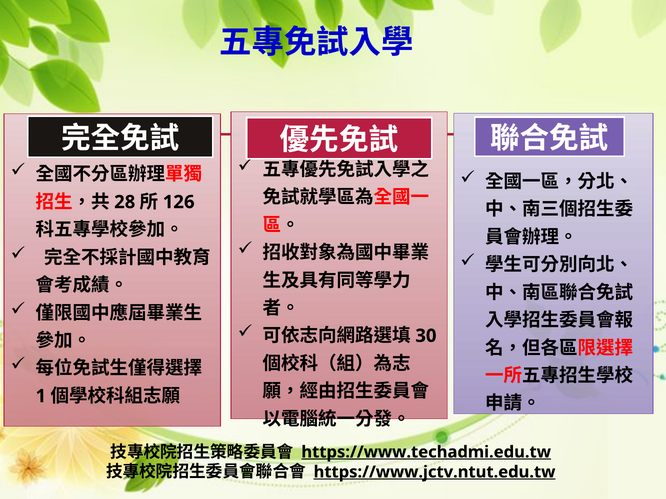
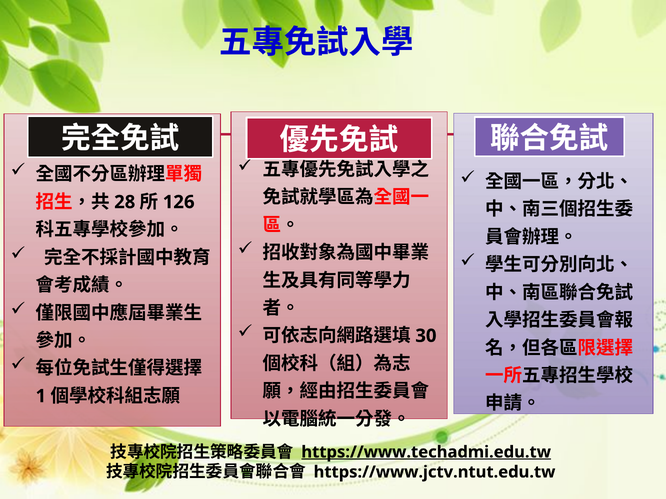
https://www.jctv.ntut.edu.tw underline: present -> none
